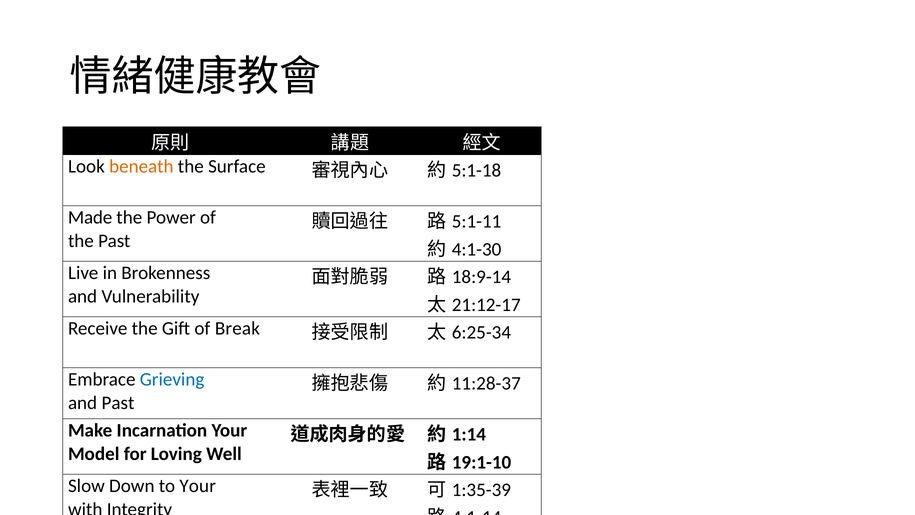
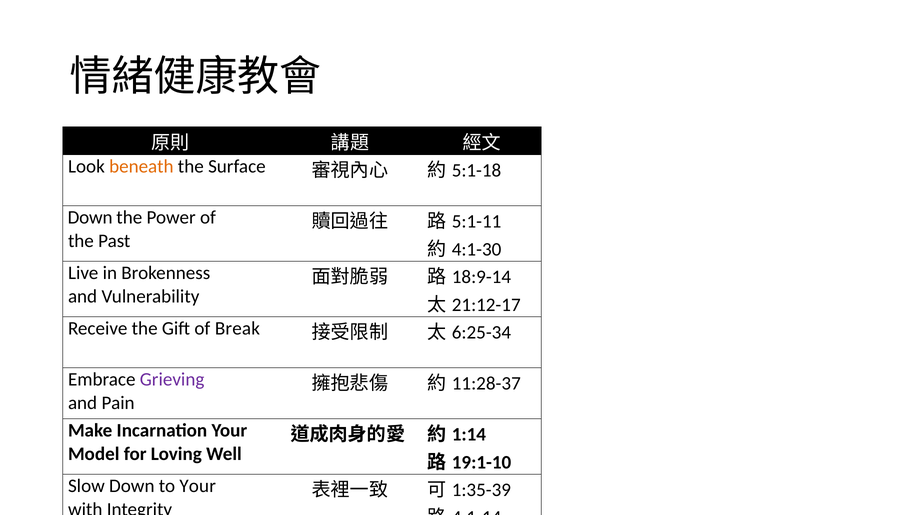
Made at (90, 217): Made -> Down
Grieving colour: blue -> purple
and Past: Past -> Pain
